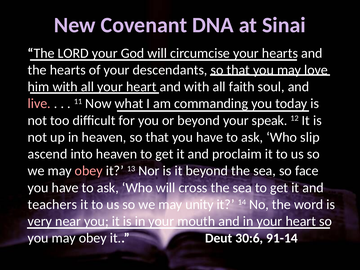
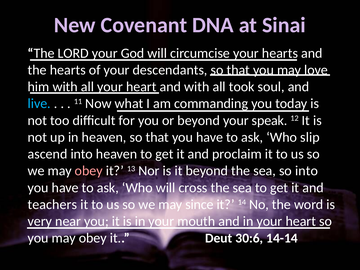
faith: faith -> took
live colour: pink -> light blue
so face: face -> into
unity: unity -> since
91-14: 91-14 -> 14-14
